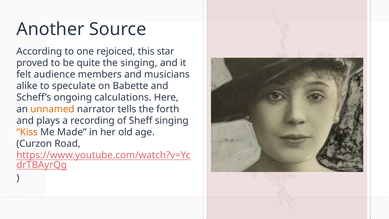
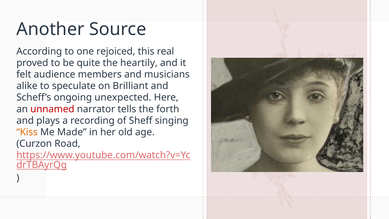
star: star -> real
the singing: singing -> heartily
Babette: Babette -> Brilliant
calculations: calculations -> unexpected
unnamed colour: orange -> red
